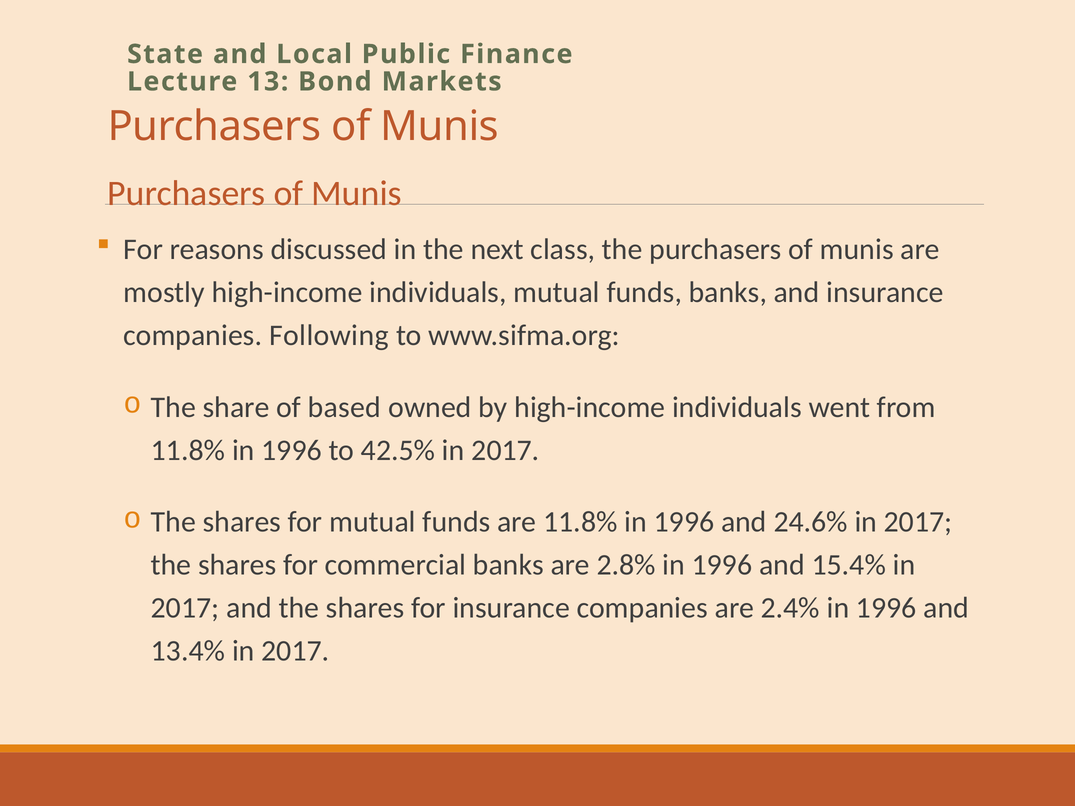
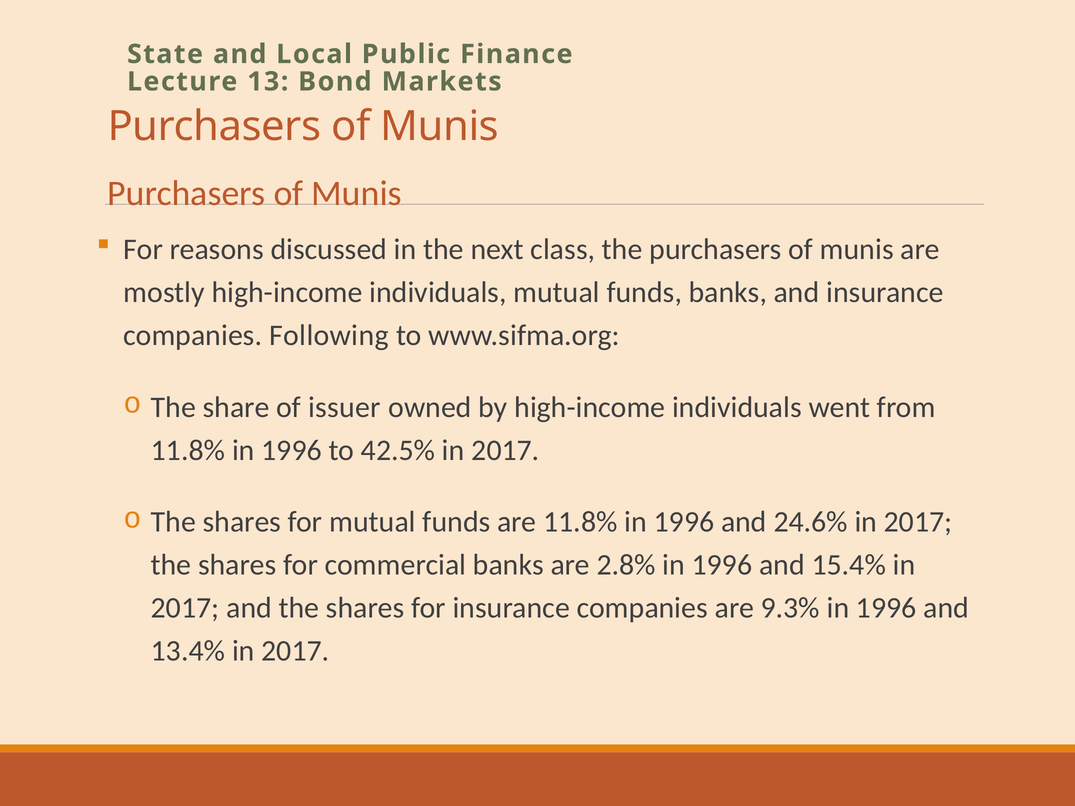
based: based -> issuer
2.4%: 2.4% -> 9.3%
